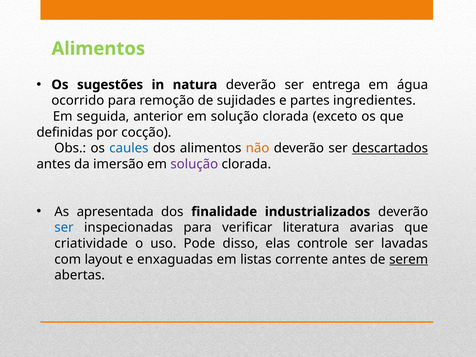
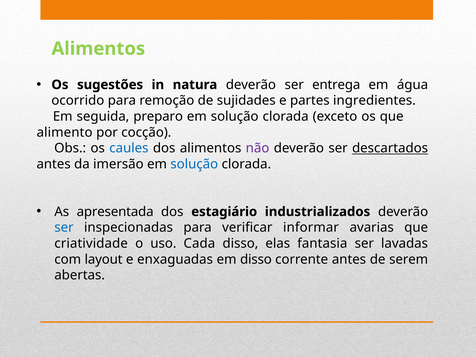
anterior: anterior -> preparo
definidas: definidas -> alimento
não colour: orange -> purple
solução at (194, 164) colour: purple -> blue
finalidade: finalidade -> estagiário
literatura: literatura -> informar
Pode: Pode -> Cada
controle: controle -> fantasia
em listas: listas -> disso
serem underline: present -> none
